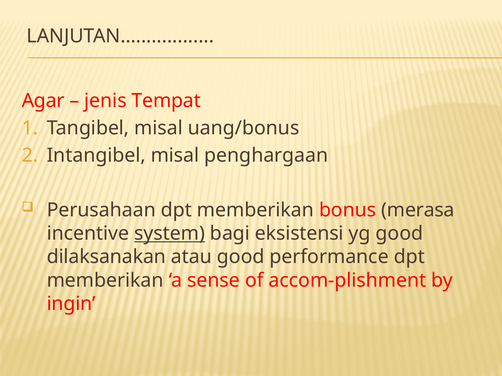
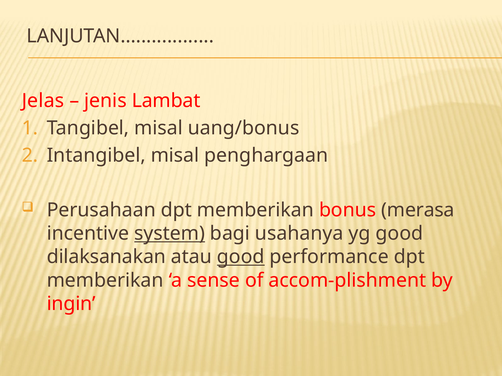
Agar: Agar -> Jelas
Tempat: Tempat -> Lambat
eksistensi: eksistensi -> usahanya
good at (241, 257) underline: none -> present
